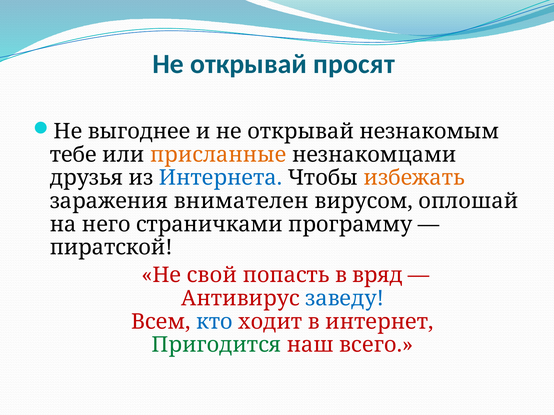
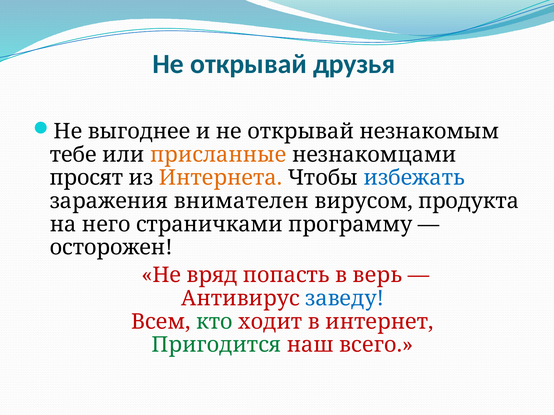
просят: просят -> друзья
друзья: друзья -> просят
Интернета colour: blue -> orange
избежать colour: orange -> blue
оплошай: оплошай -> продукта
пиратской: пиратской -> осторожен
свой: свой -> вряд
вряд: вряд -> верь
кто colour: blue -> green
